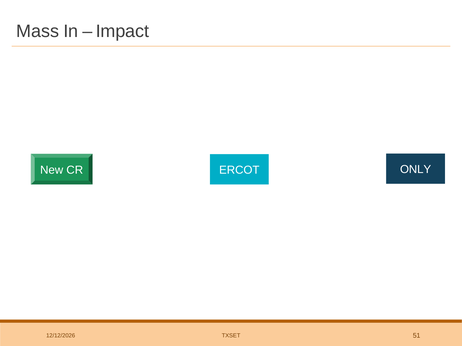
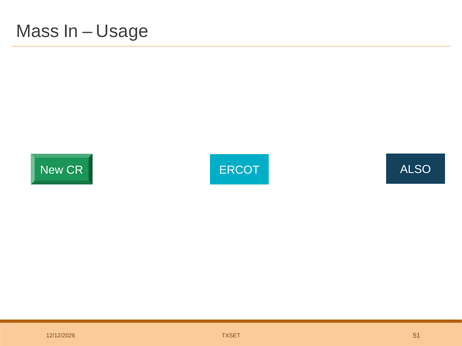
Impact: Impact -> Usage
ONLY: ONLY -> ALSO
